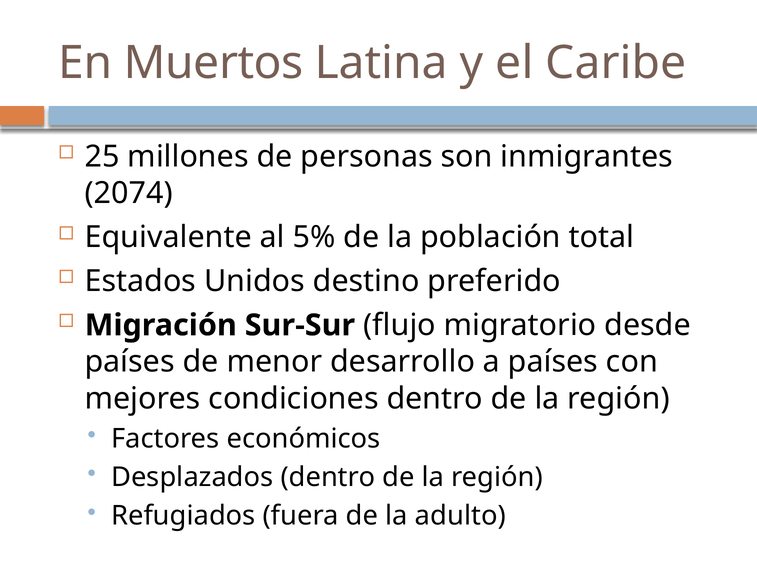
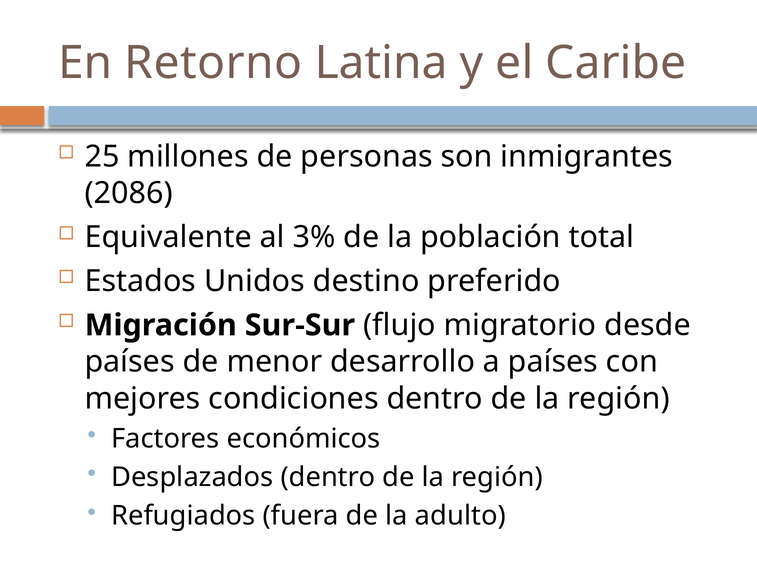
Muertos: Muertos -> Retorno
2074: 2074 -> 2086
5%: 5% -> 3%
